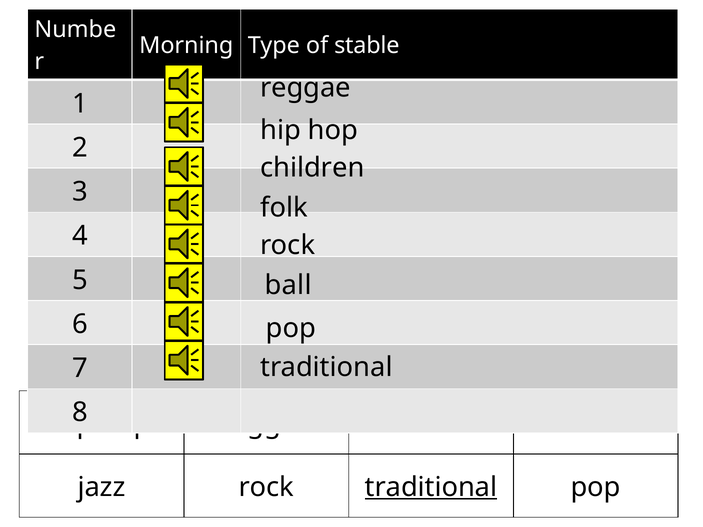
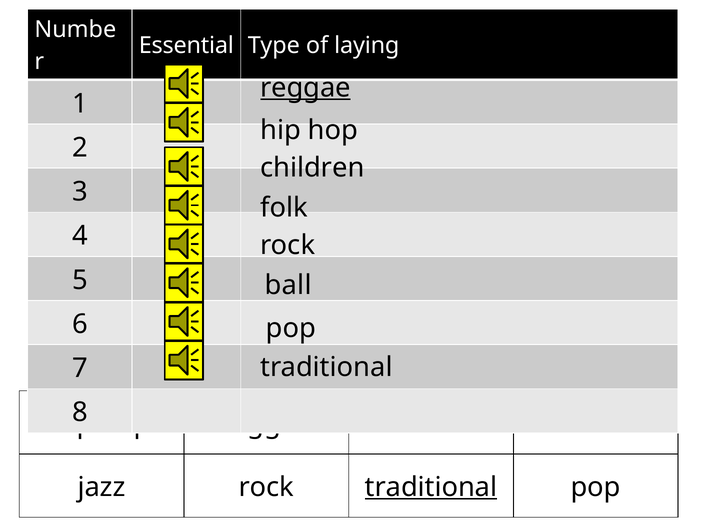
Morning: Morning -> Essential
stable: stable -> laying
reggae at (306, 88) underline: none -> present
